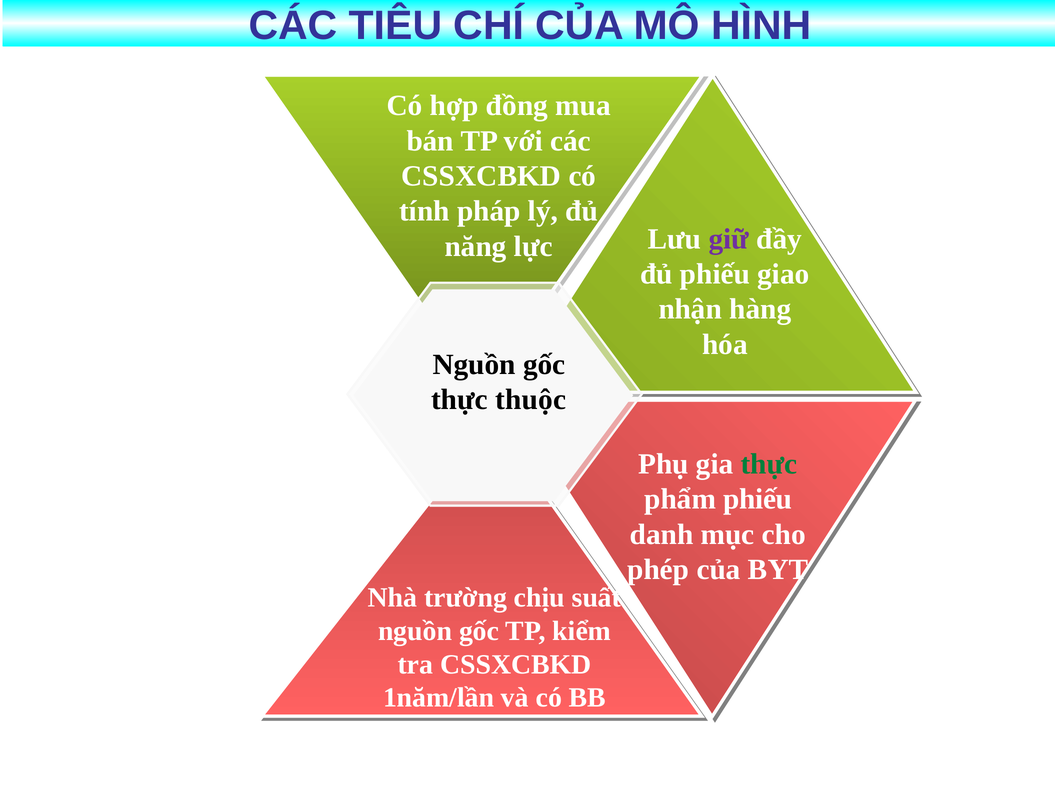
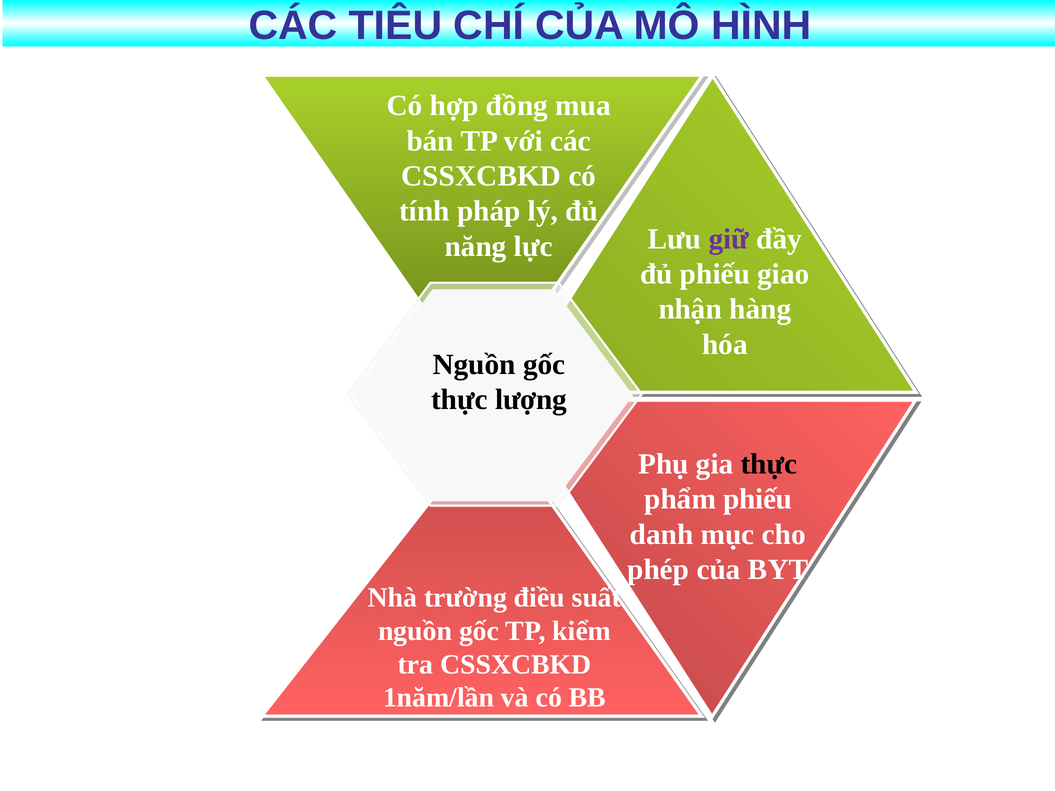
thuộc: thuộc -> lượng
thực at (769, 464) colour: green -> black
chịu: chịu -> điều
